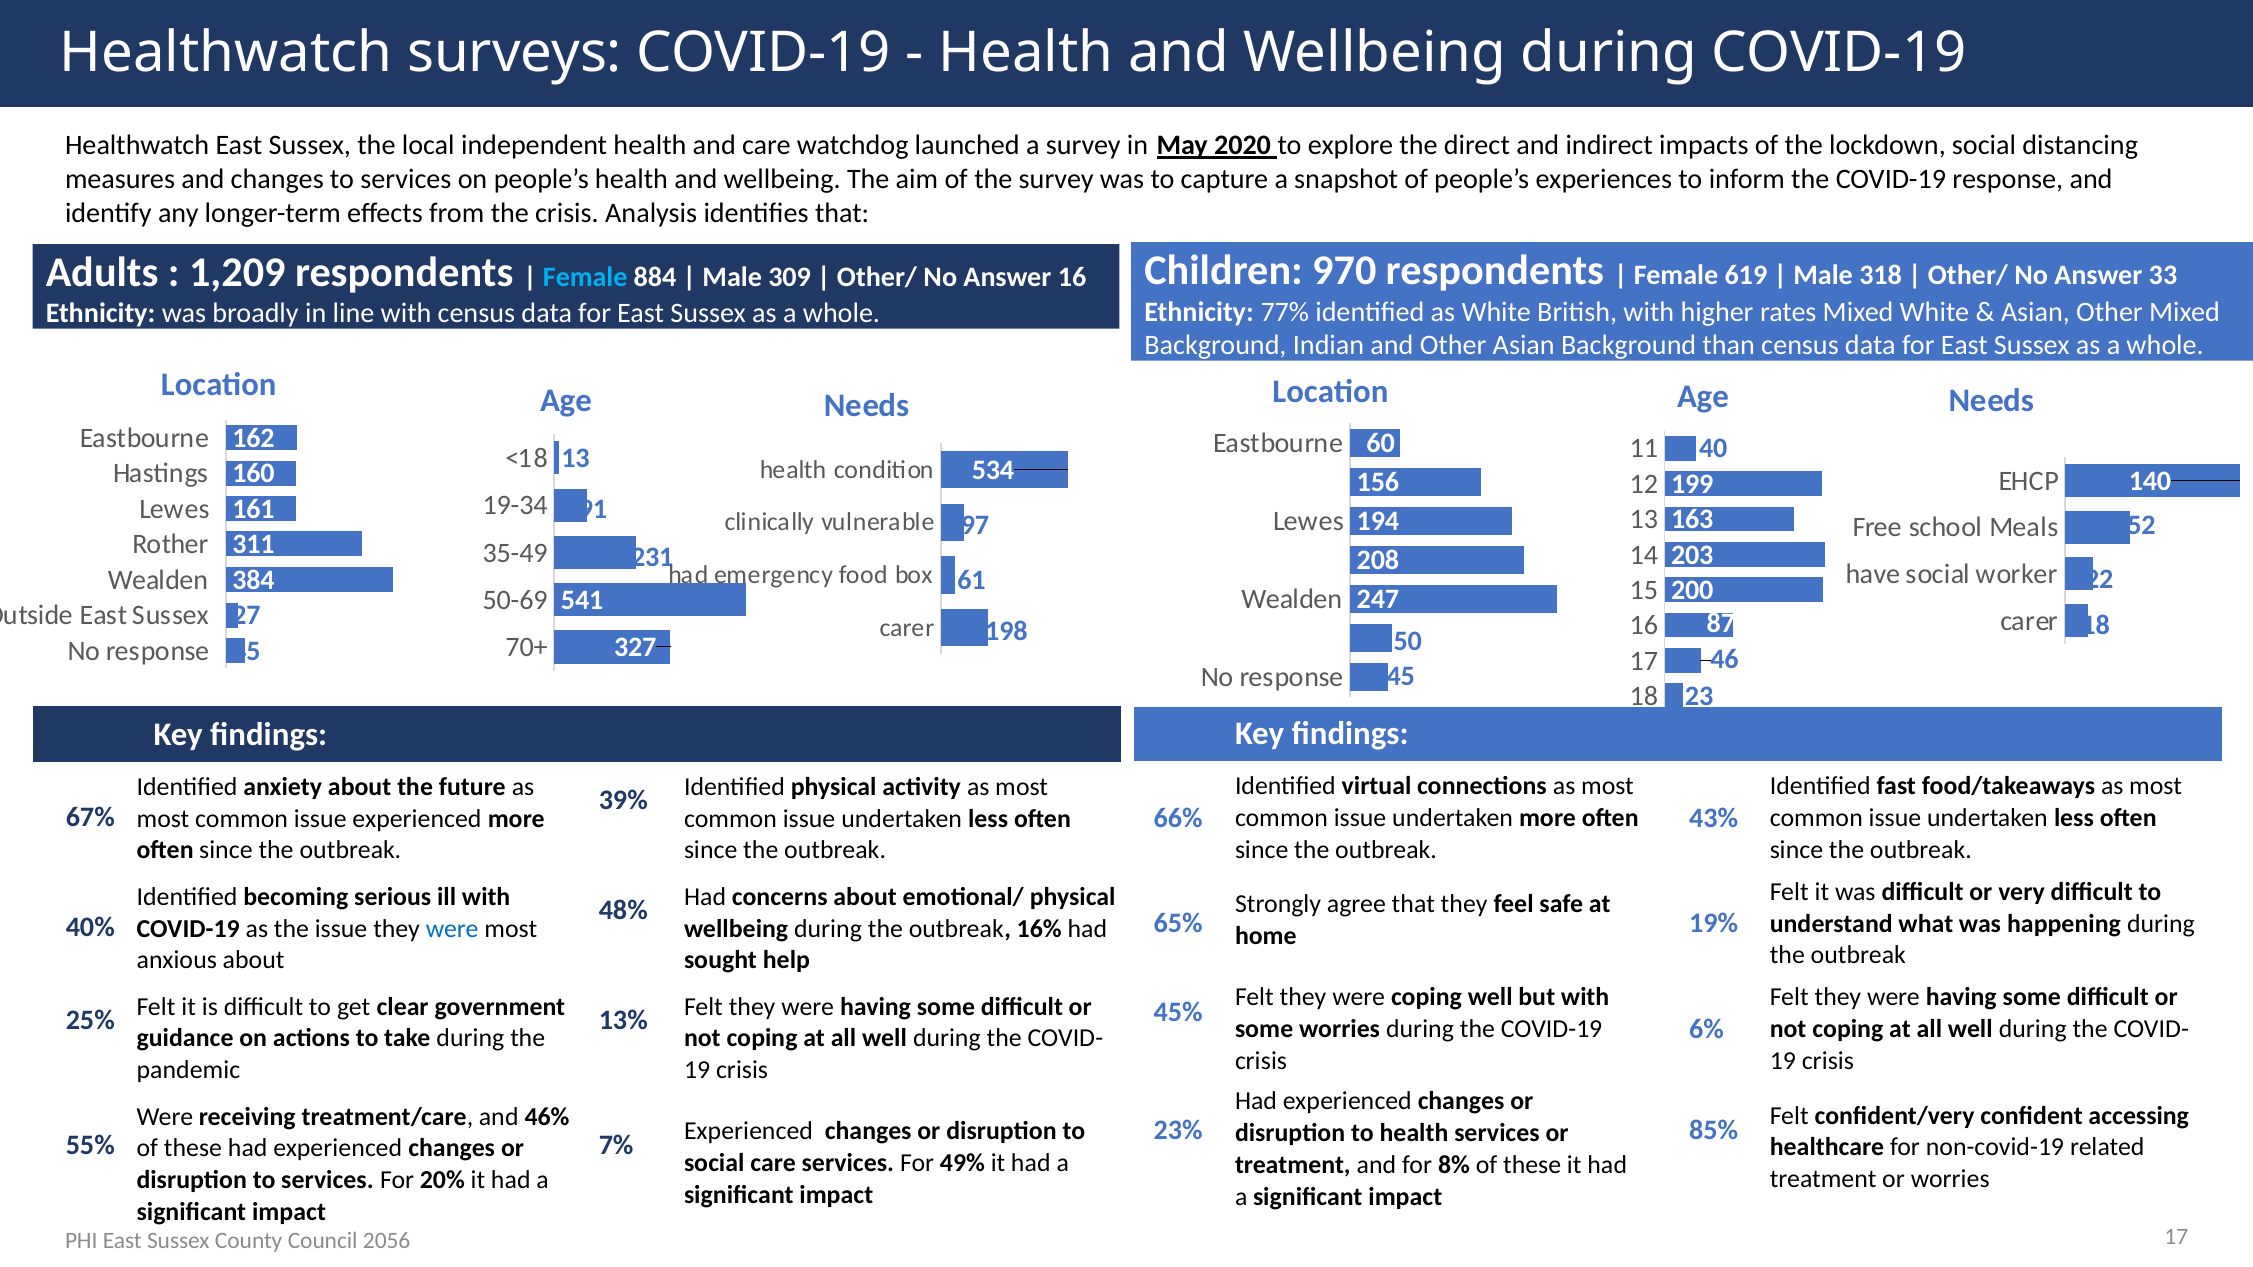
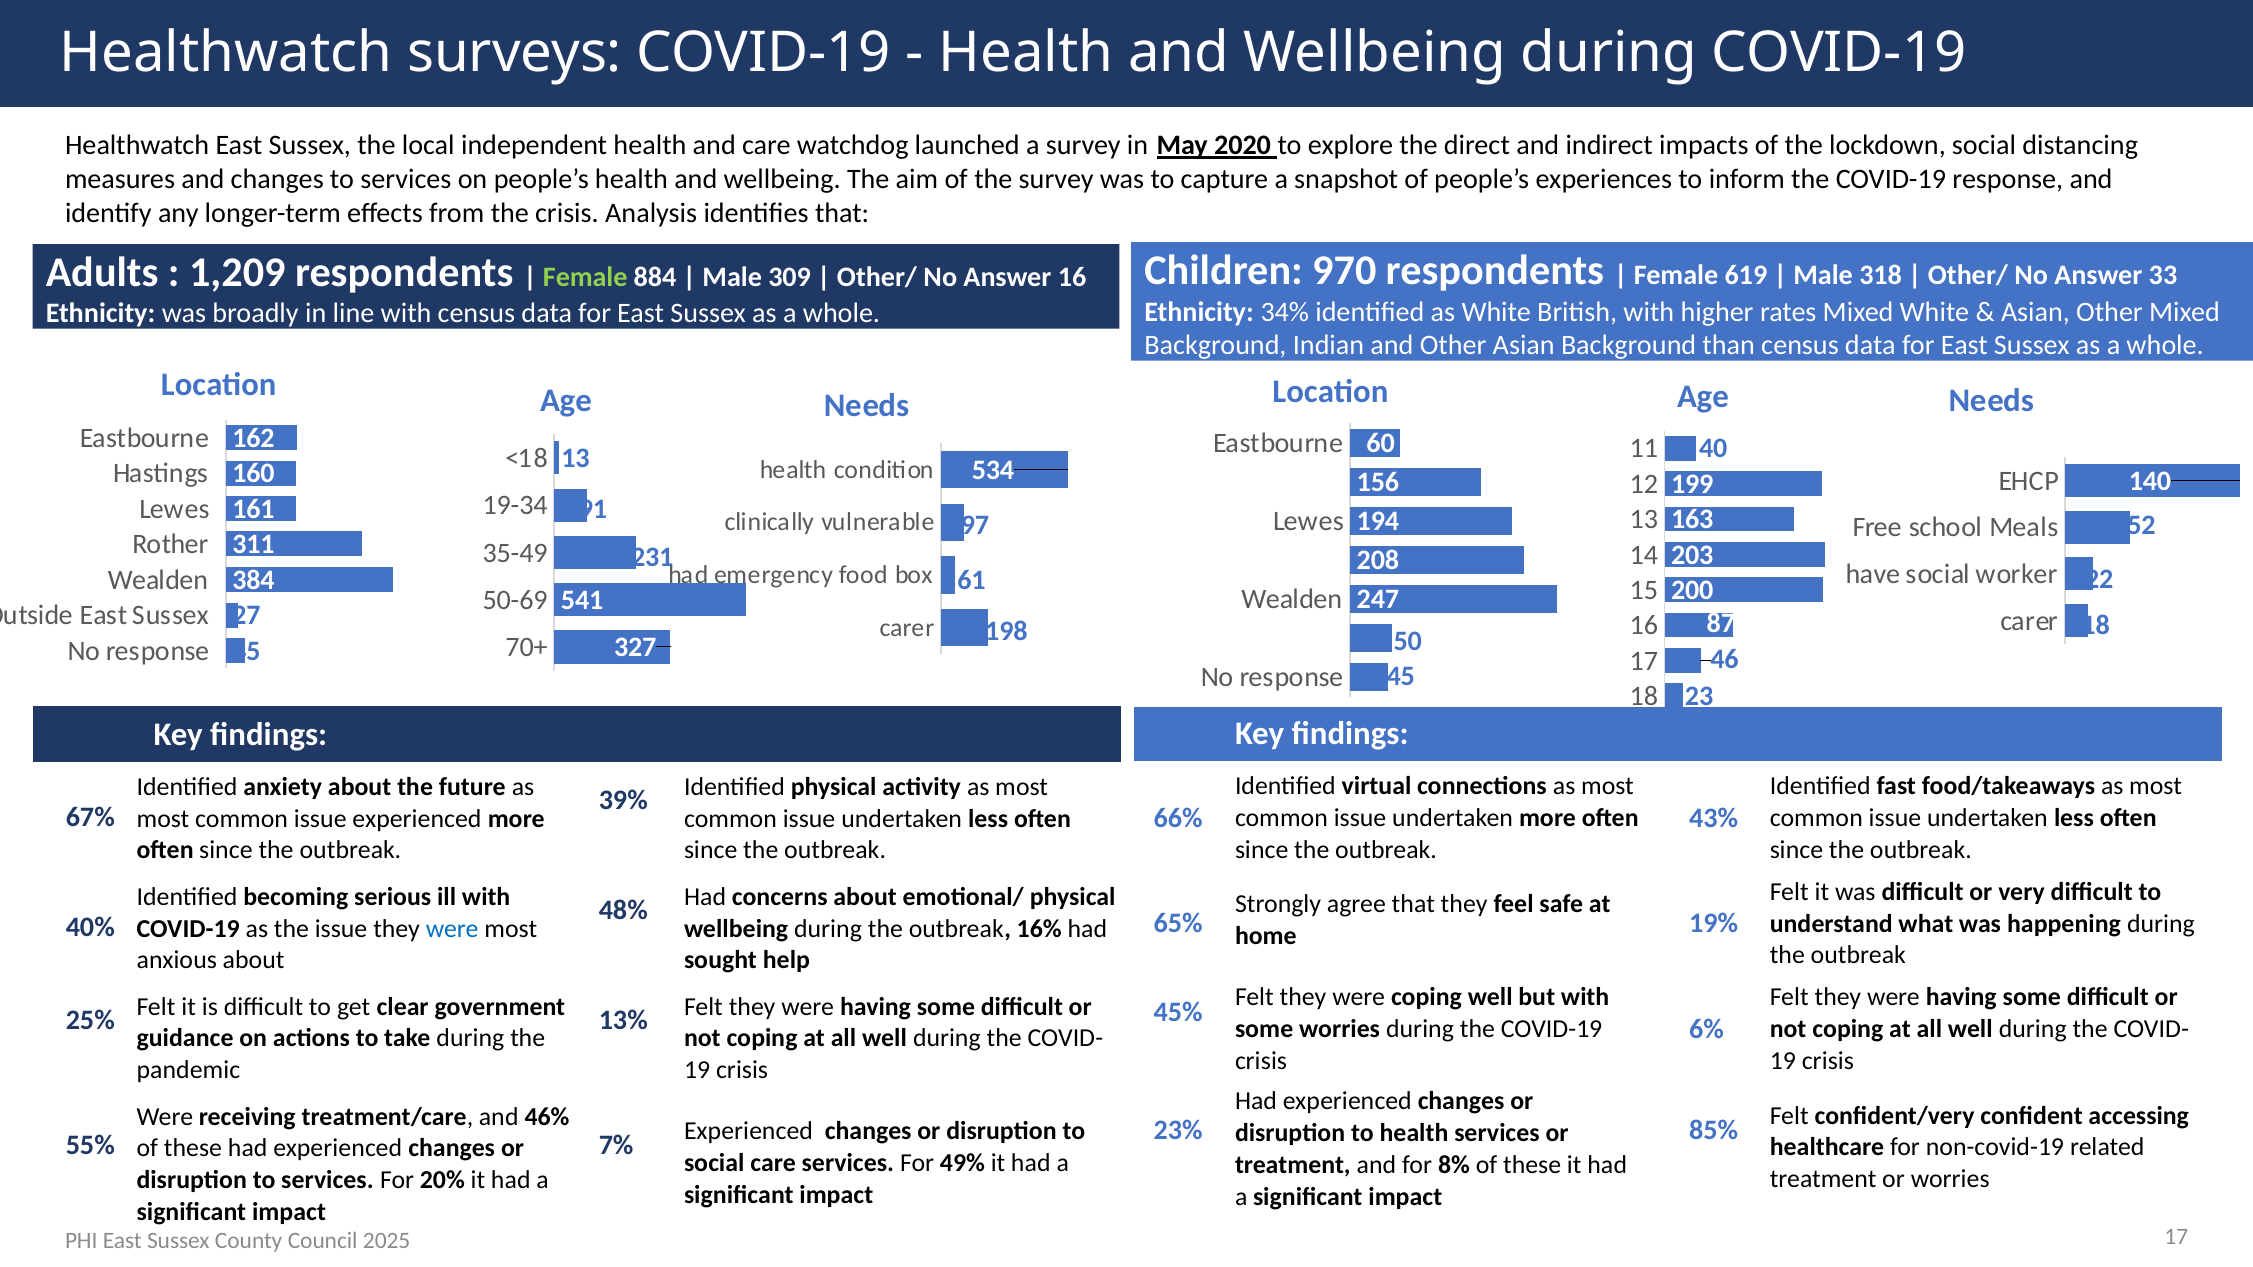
Female at (585, 277) colour: light blue -> light green
77%: 77% -> 34%
2056: 2056 -> 2025
